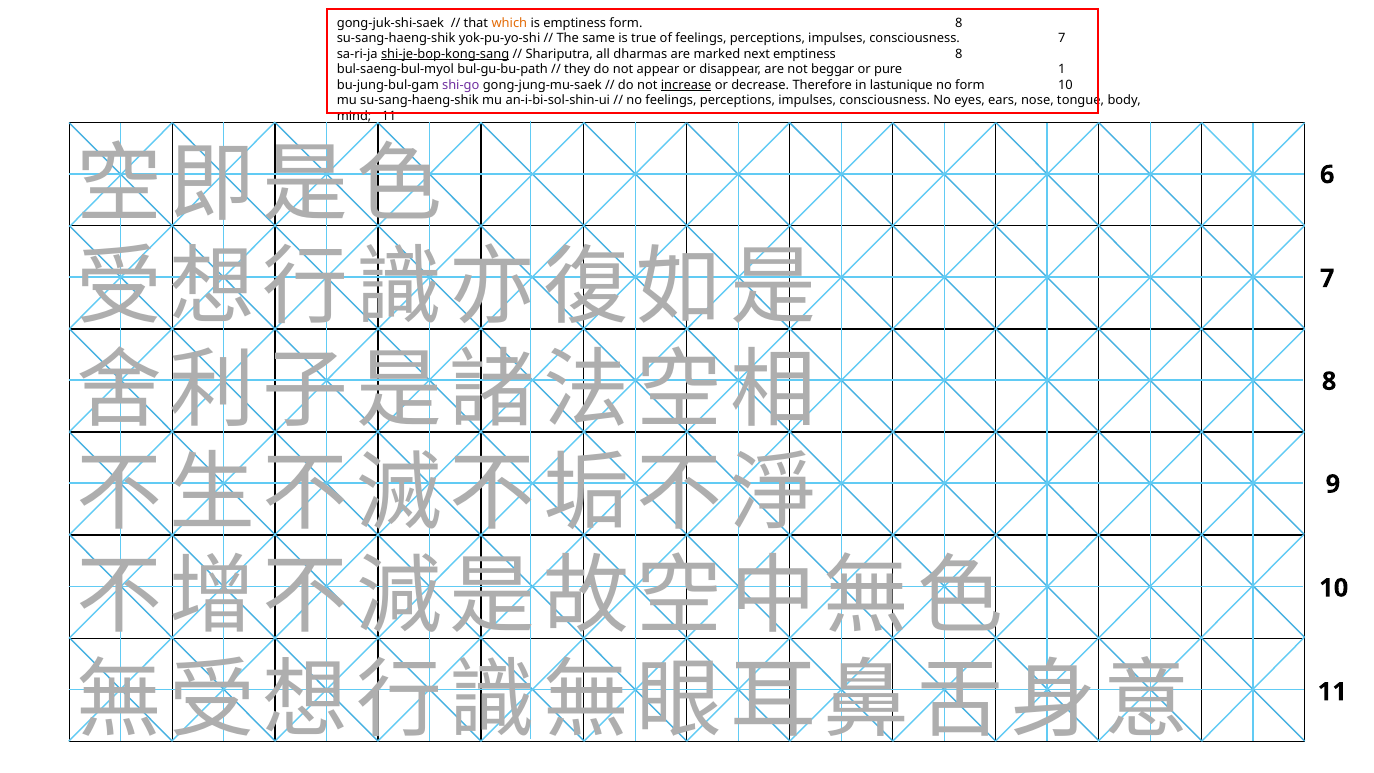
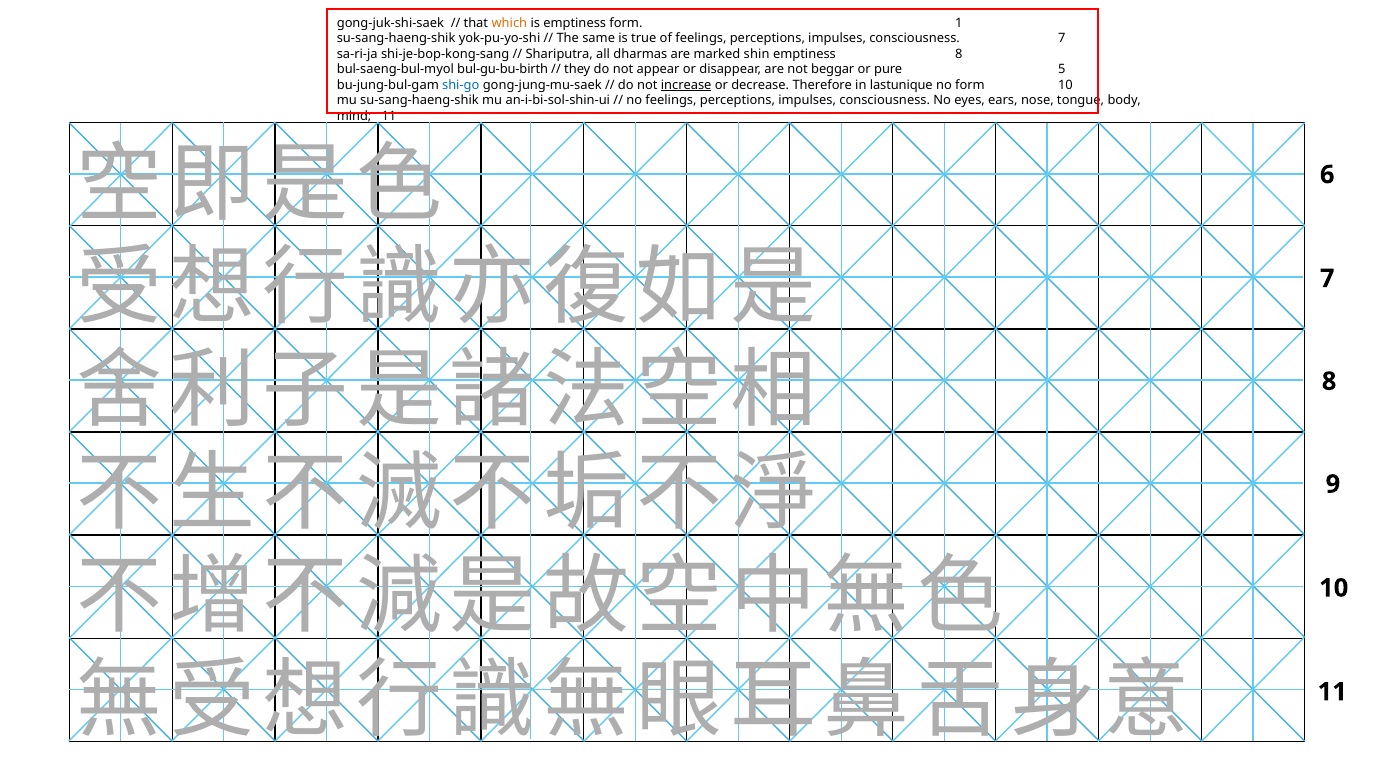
form 8: 8 -> 1
shi-je-bop-kong-sang underline: present -> none
next: next -> shin
bul-gu-bu-path: bul-gu-bu-path -> bul-gu-bu-birth
1: 1 -> 5
shi-go colour: purple -> blue
